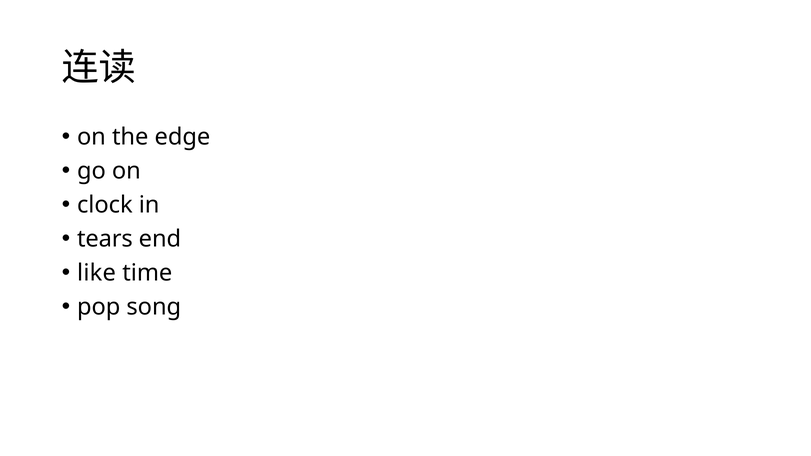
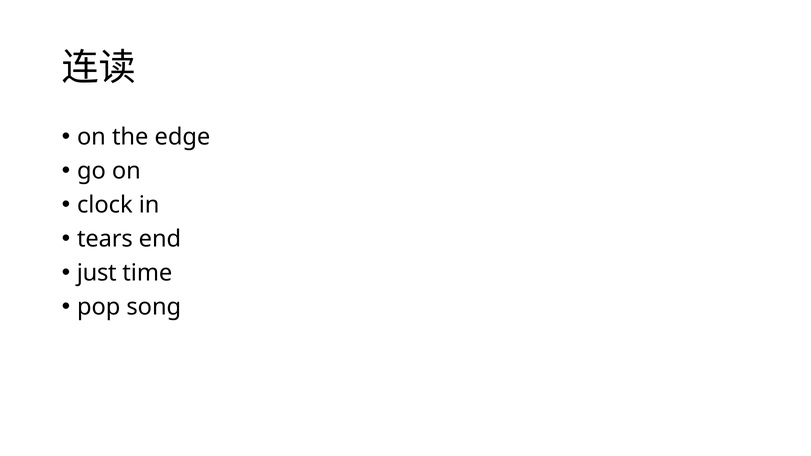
like: like -> just
